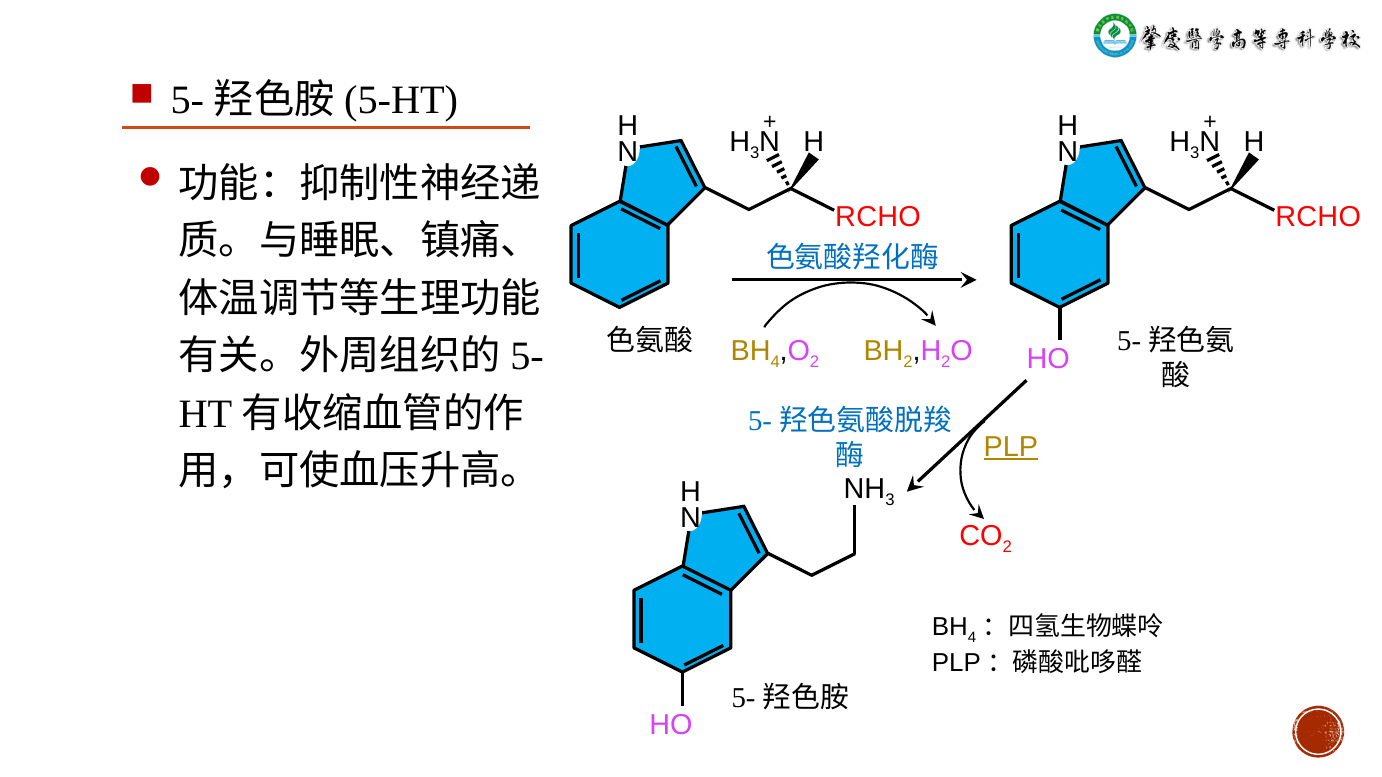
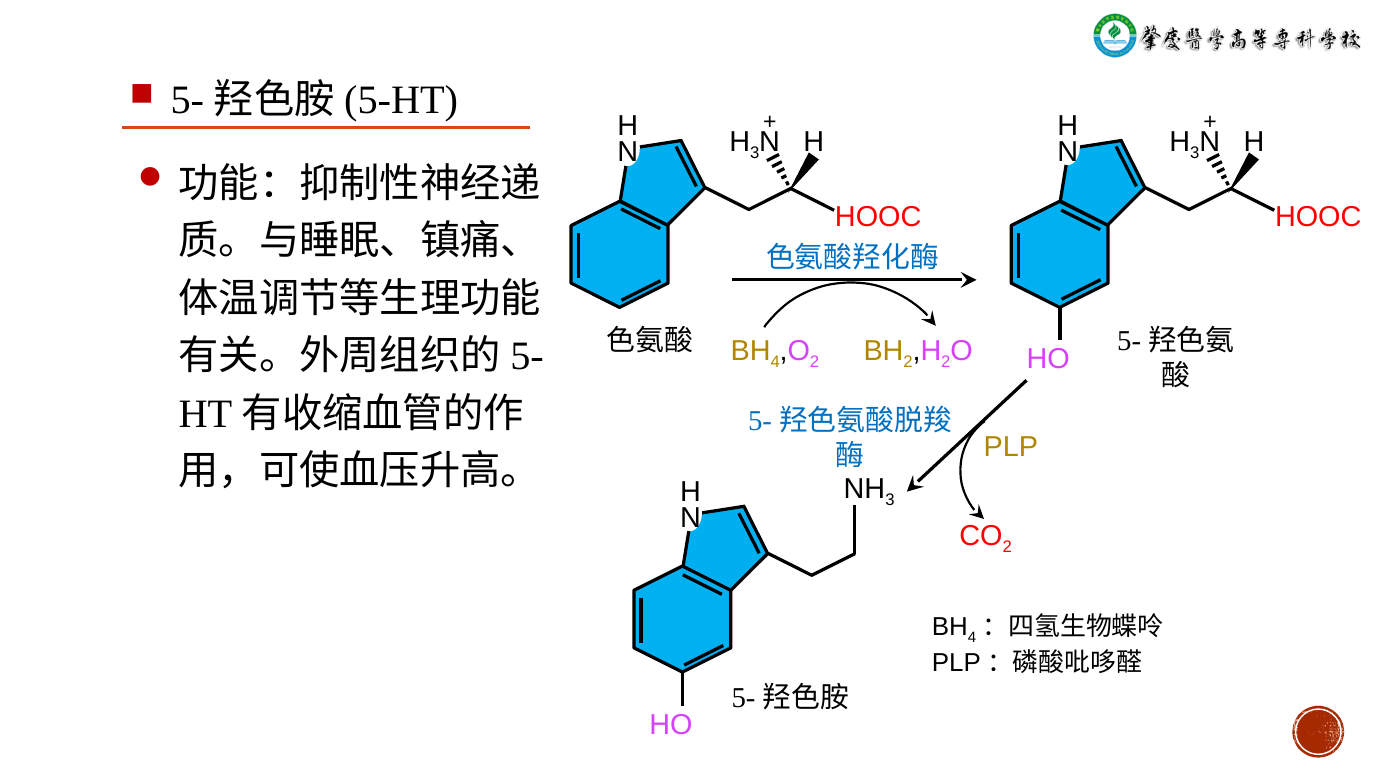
RCHO at (878, 217): RCHO -> HOOC
RCHO at (1318, 217): RCHO -> HOOC
PLP underline: present -> none
